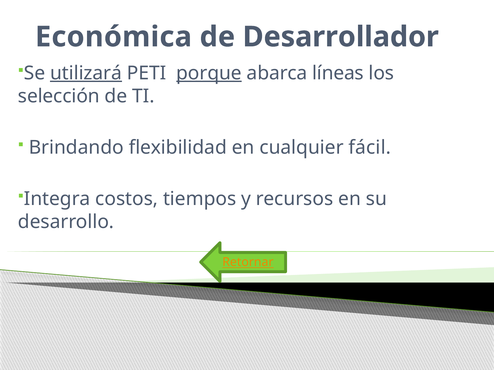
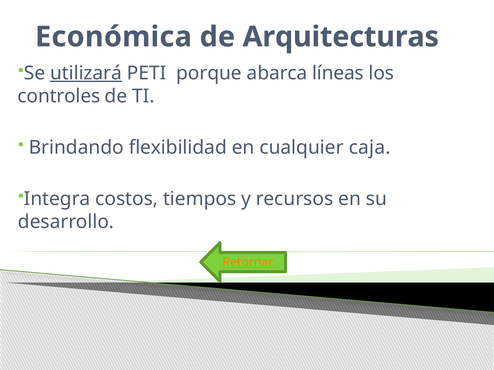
Desarrollador: Desarrollador -> Arquitecturas
porque underline: present -> none
selección: selección -> controles
fácil: fácil -> caja
